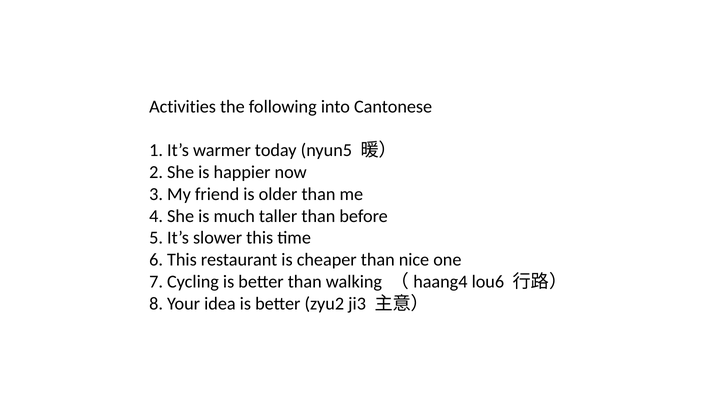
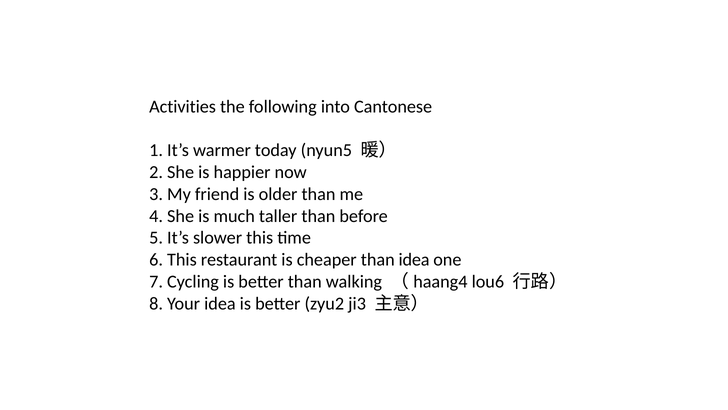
than nice: nice -> idea
